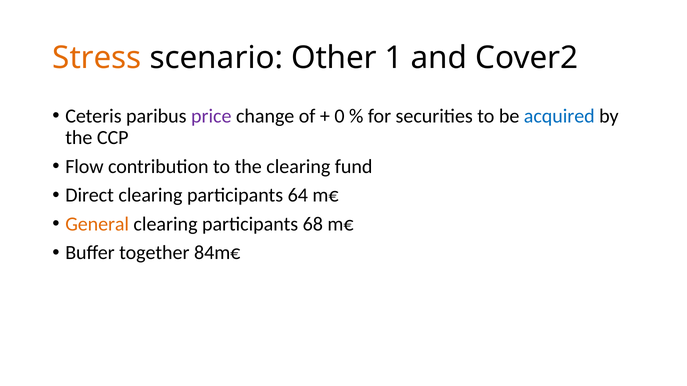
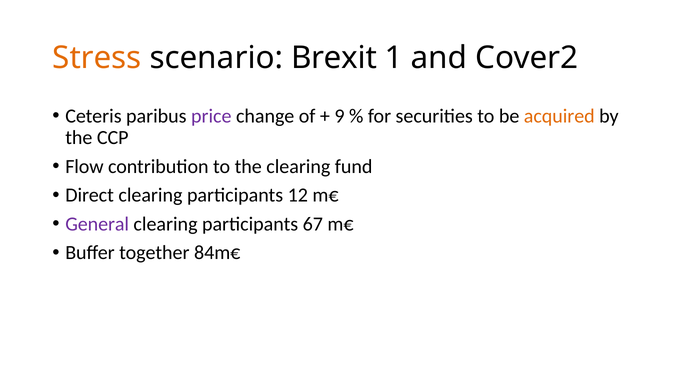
Other: Other -> Brexit
0: 0 -> 9
acquired colour: blue -> orange
64: 64 -> 12
General colour: orange -> purple
68: 68 -> 67
